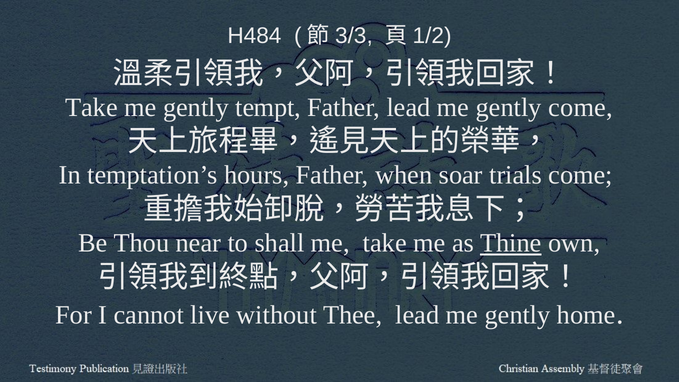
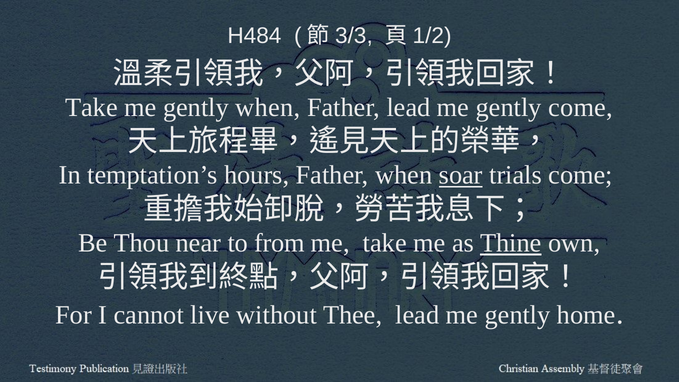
gently tempt: tempt -> when
soar underline: none -> present
shall: shall -> from
